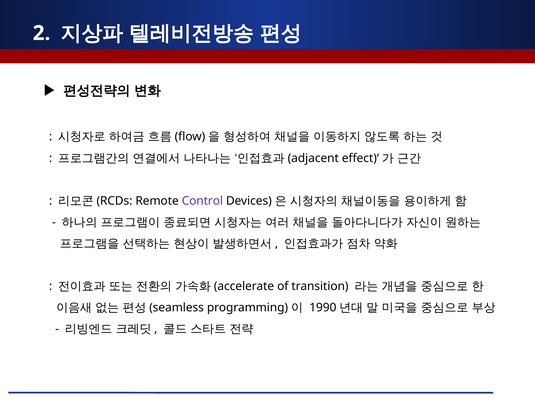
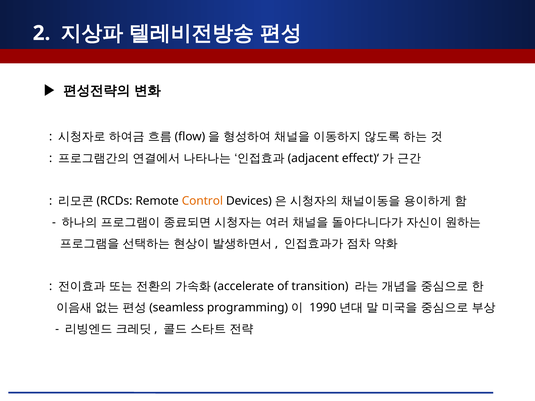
Control colour: purple -> orange
